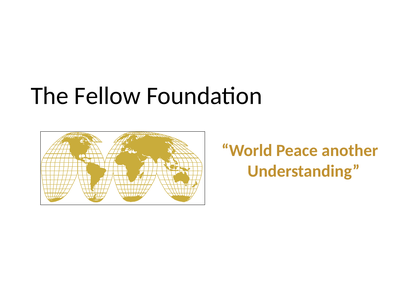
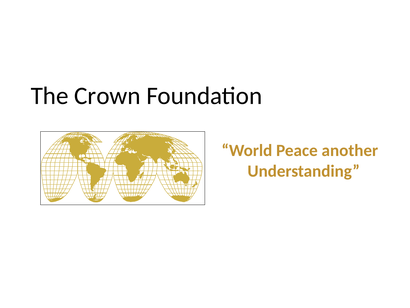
Fellow: Fellow -> Crown
